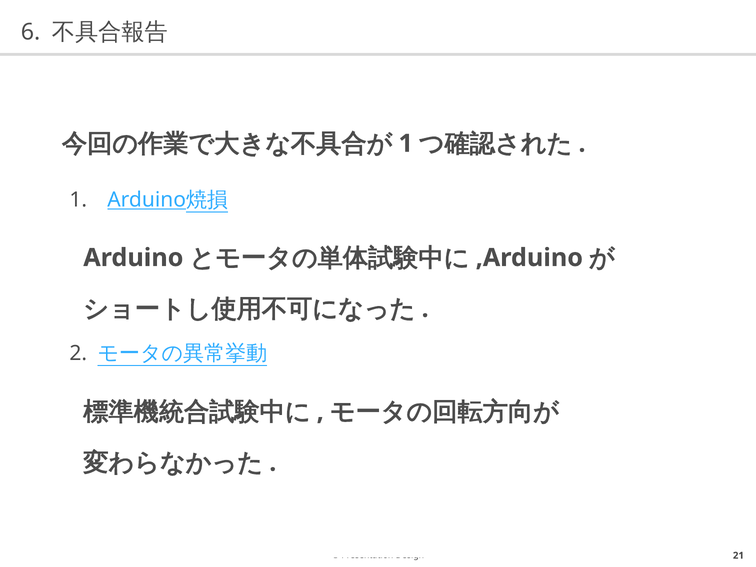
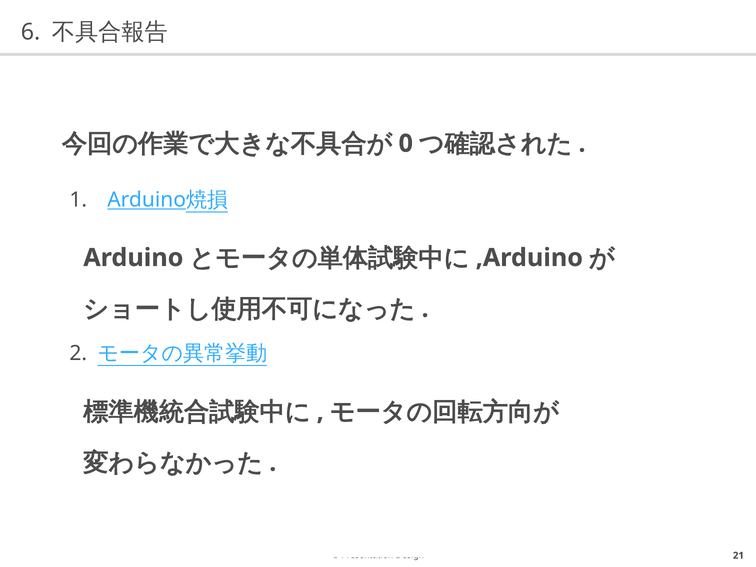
1 at (406, 143): 1 -> 0
